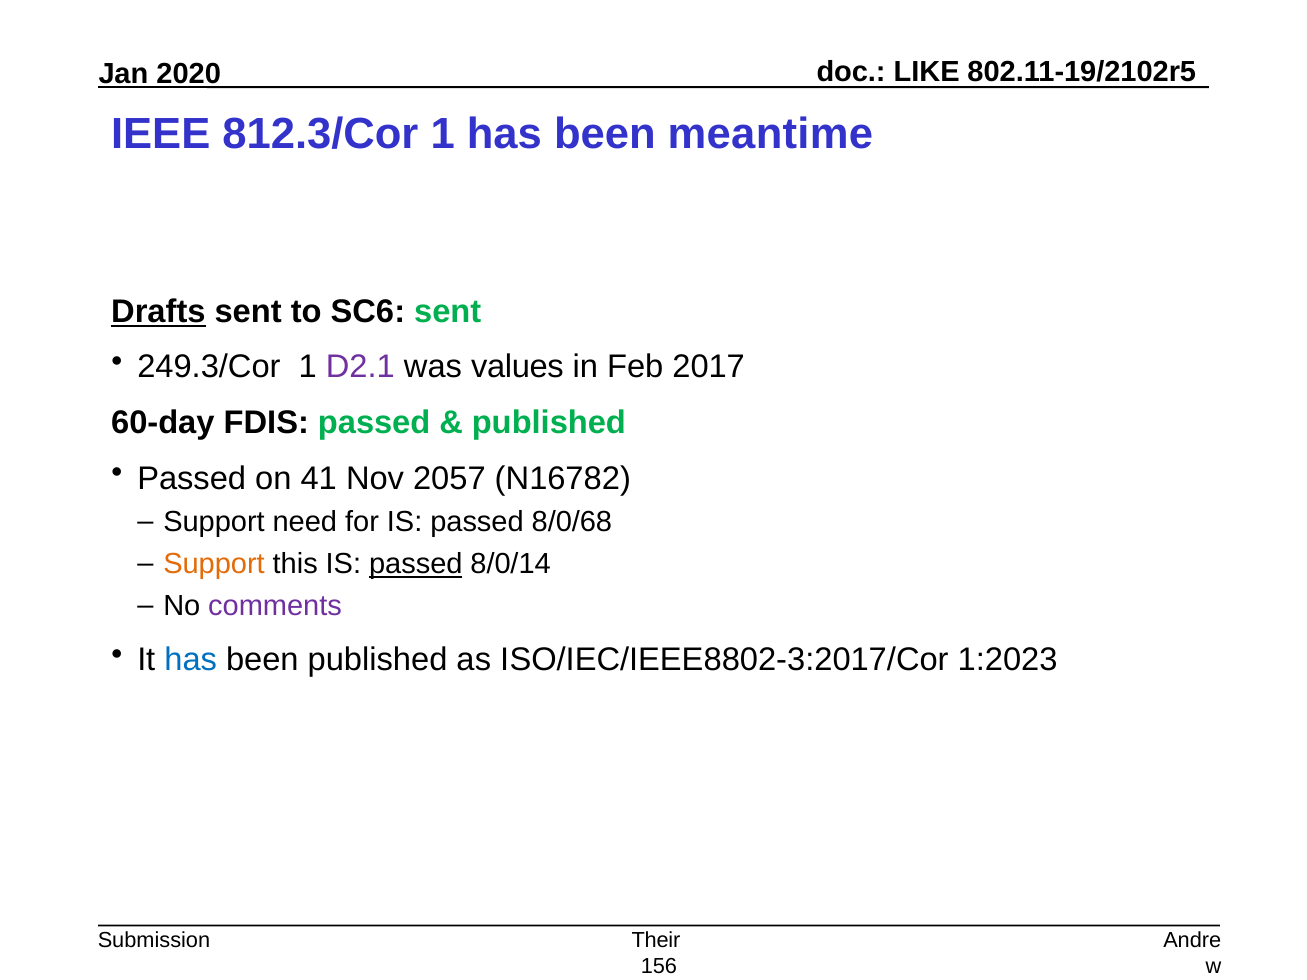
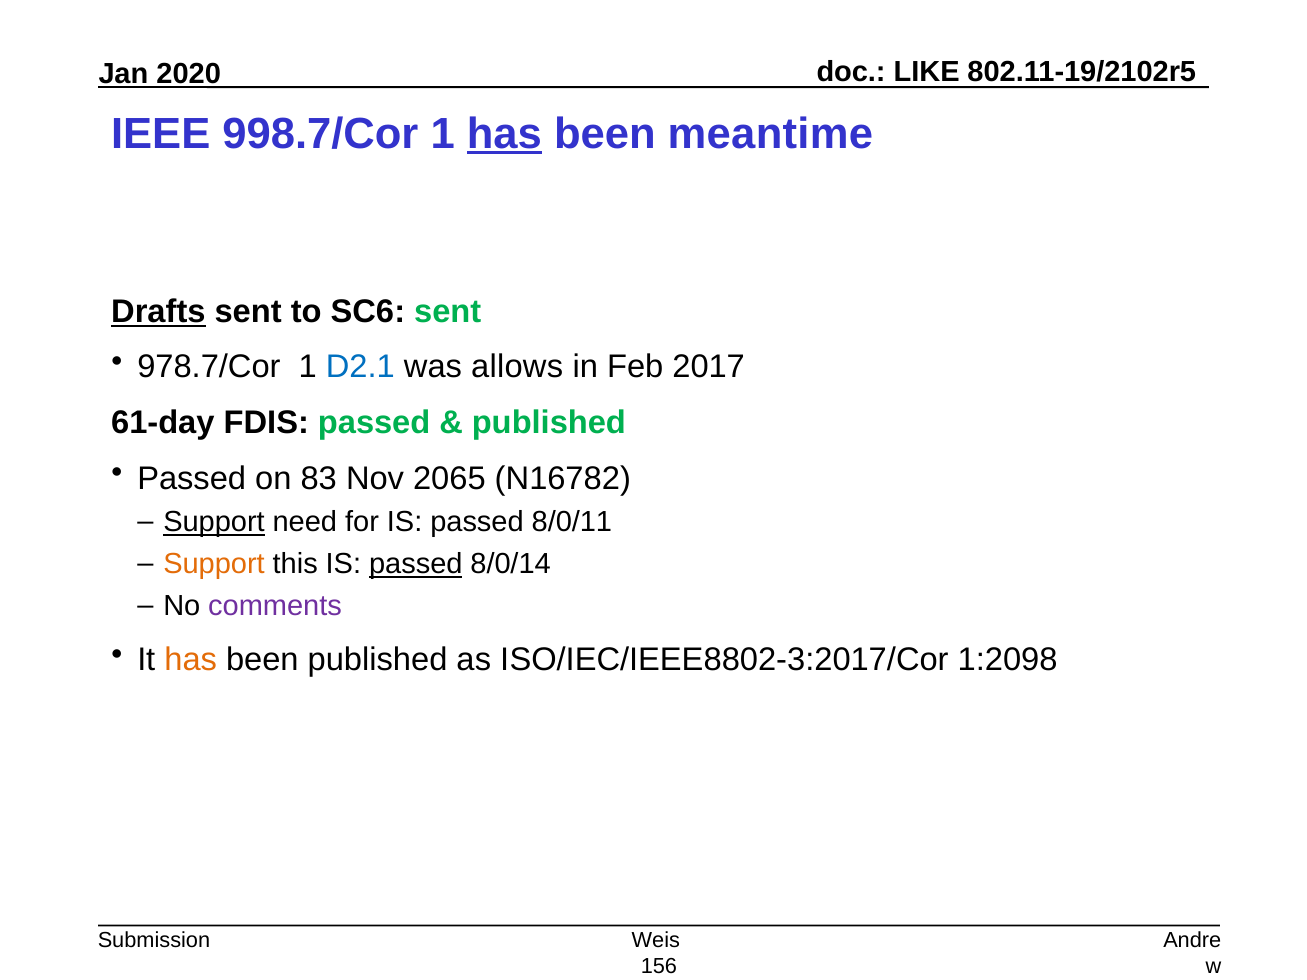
812.3/Cor: 812.3/Cor -> 998.7/Cor
has at (504, 134) underline: none -> present
249.3/Cor: 249.3/Cor -> 978.7/Cor
D2.1 colour: purple -> blue
values: values -> allows
60-day: 60-day -> 61-day
41: 41 -> 83
2057: 2057 -> 2065
Support at (214, 522) underline: none -> present
8/0/68: 8/0/68 -> 8/0/11
has at (191, 660) colour: blue -> orange
1:2023: 1:2023 -> 1:2098
Their: Their -> Weis
